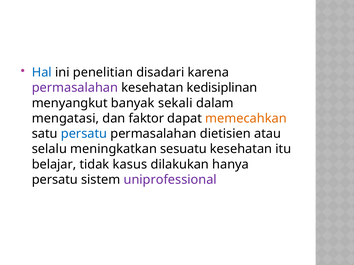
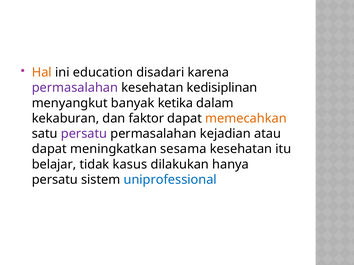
Hal colour: blue -> orange
penelitian: penelitian -> education
sekali: sekali -> ketika
mengatasi: mengatasi -> kekaburan
persatu at (84, 134) colour: blue -> purple
dietisien: dietisien -> kejadian
selalu at (49, 149): selalu -> dapat
sesuatu: sesuatu -> sesama
uniprofessional colour: purple -> blue
